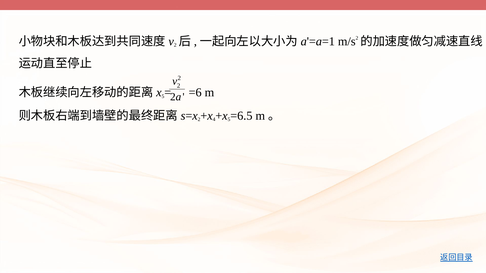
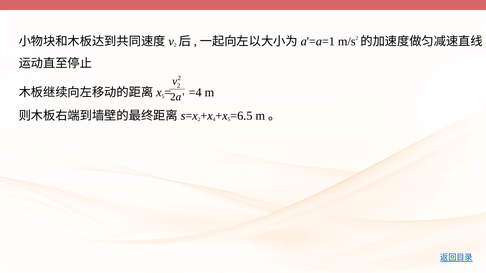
=6: =6 -> =4
